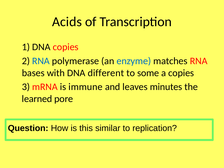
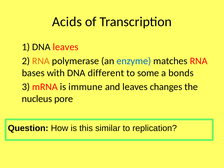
DNA copies: copies -> leaves
RNA at (41, 61) colour: blue -> orange
a copies: copies -> bonds
minutes: minutes -> changes
learned: learned -> nucleus
